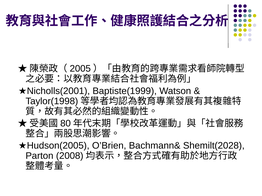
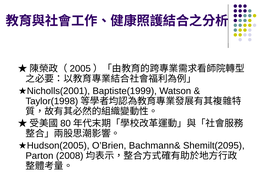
Shemilt(2028: Shemilt(2028 -> Shemilt(2095
